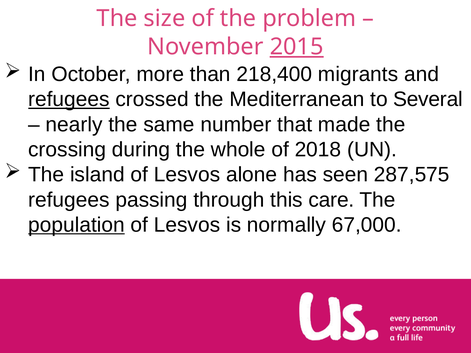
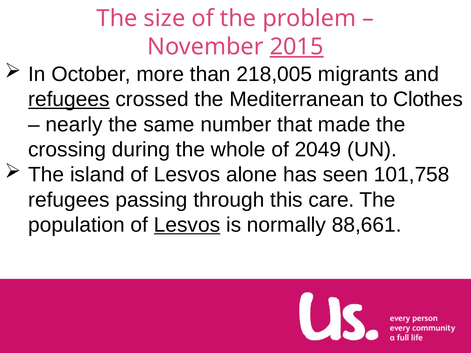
218,400: 218,400 -> 218,005
Several: Several -> Clothes
2018: 2018 -> 2049
287,575: 287,575 -> 101,758
population underline: present -> none
Lesvos at (187, 225) underline: none -> present
67,000: 67,000 -> 88,661
